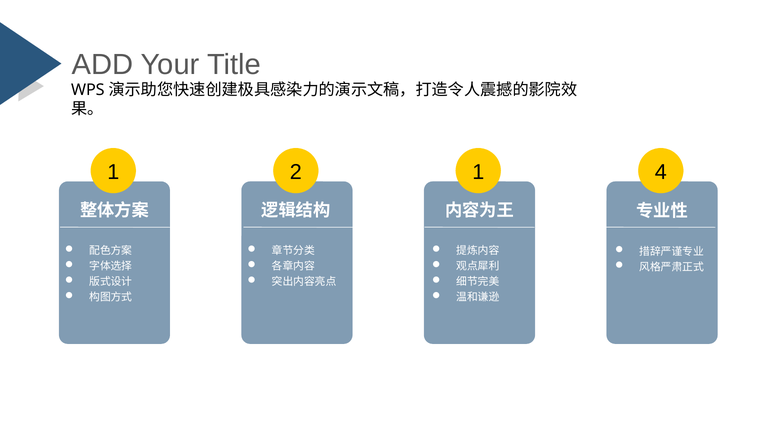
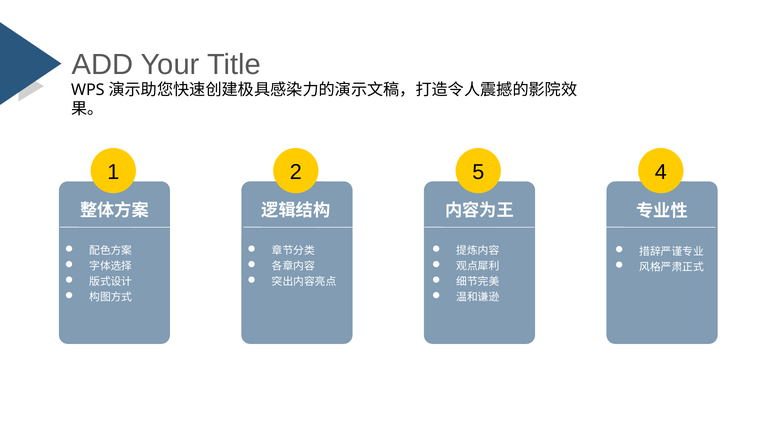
2 1: 1 -> 5
